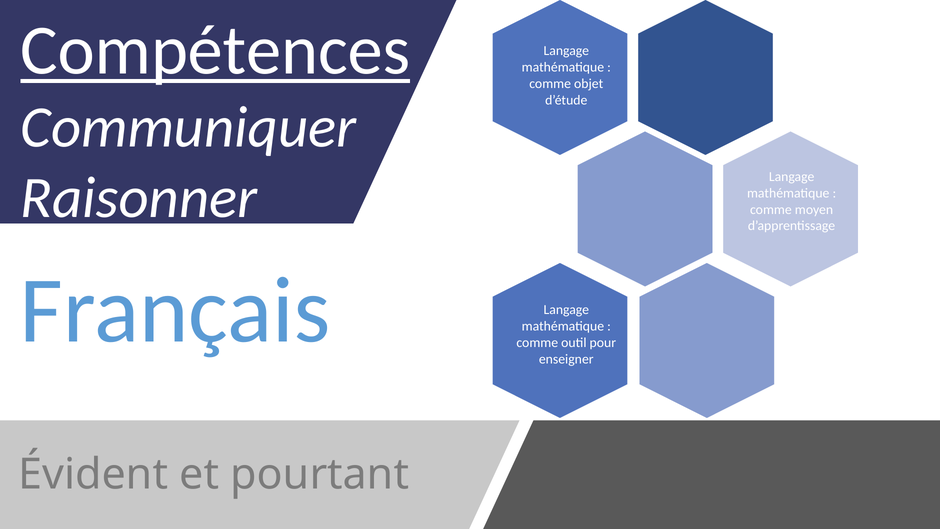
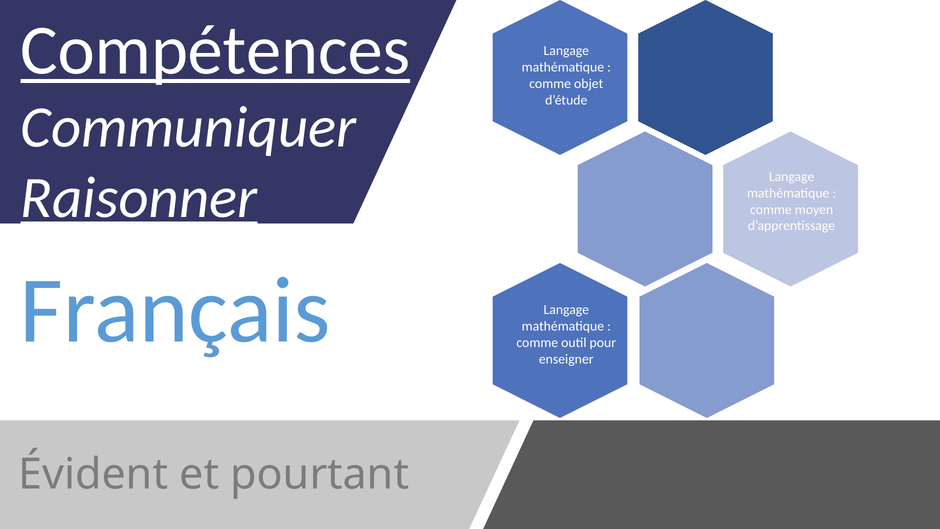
Raisonner underline: none -> present
